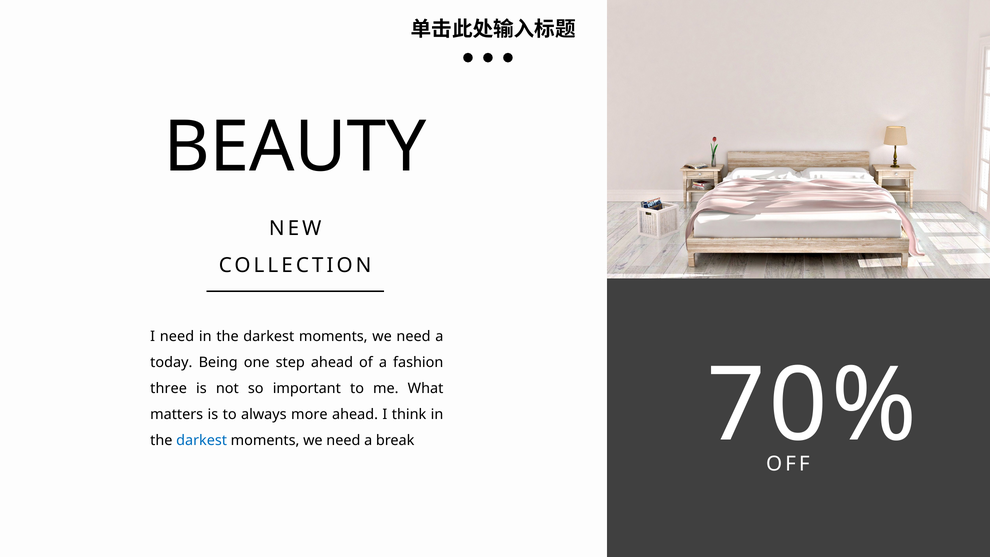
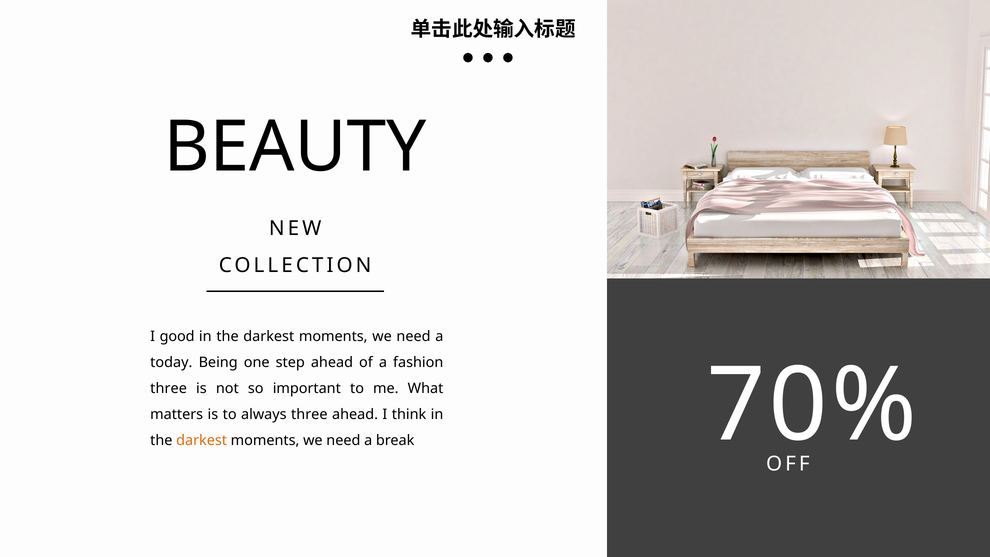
I need: need -> good
always more: more -> three
darkest at (202, 440) colour: blue -> orange
